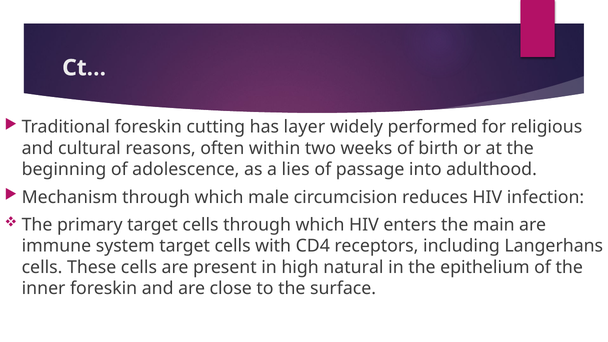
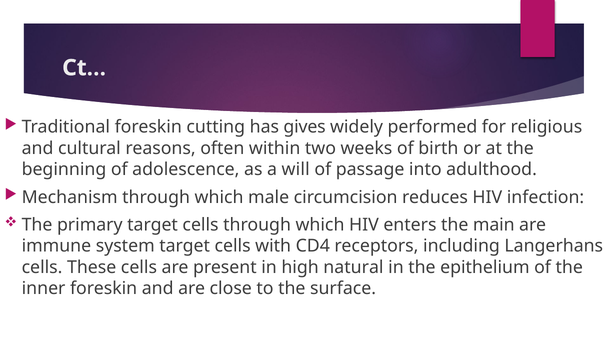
layer: layer -> gives
lies: lies -> will
